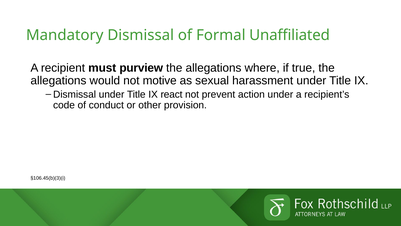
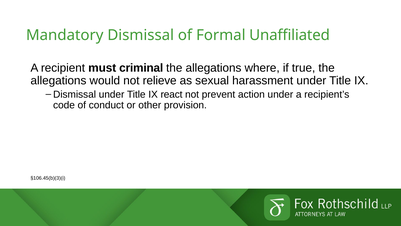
purview: purview -> criminal
motive: motive -> relieve
